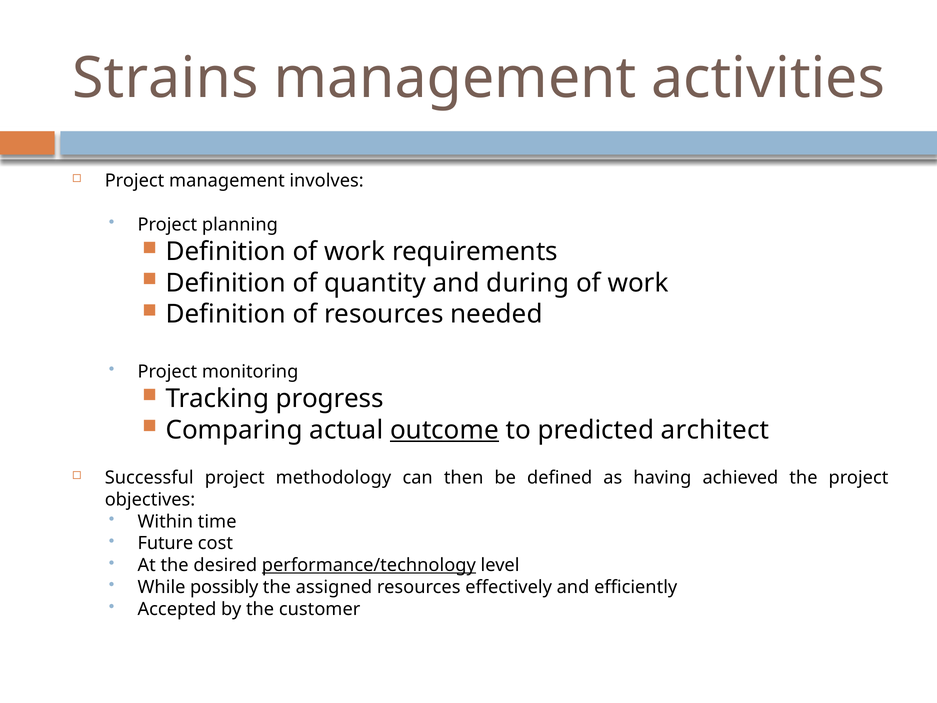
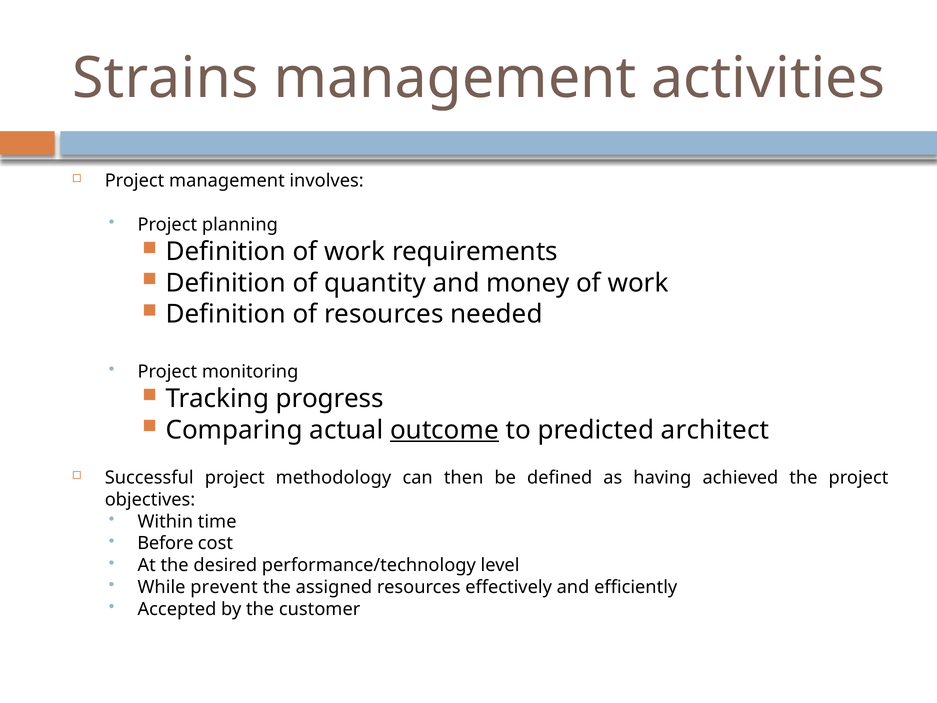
during: during -> money
Future: Future -> Before
performance/technology underline: present -> none
possibly: possibly -> prevent
